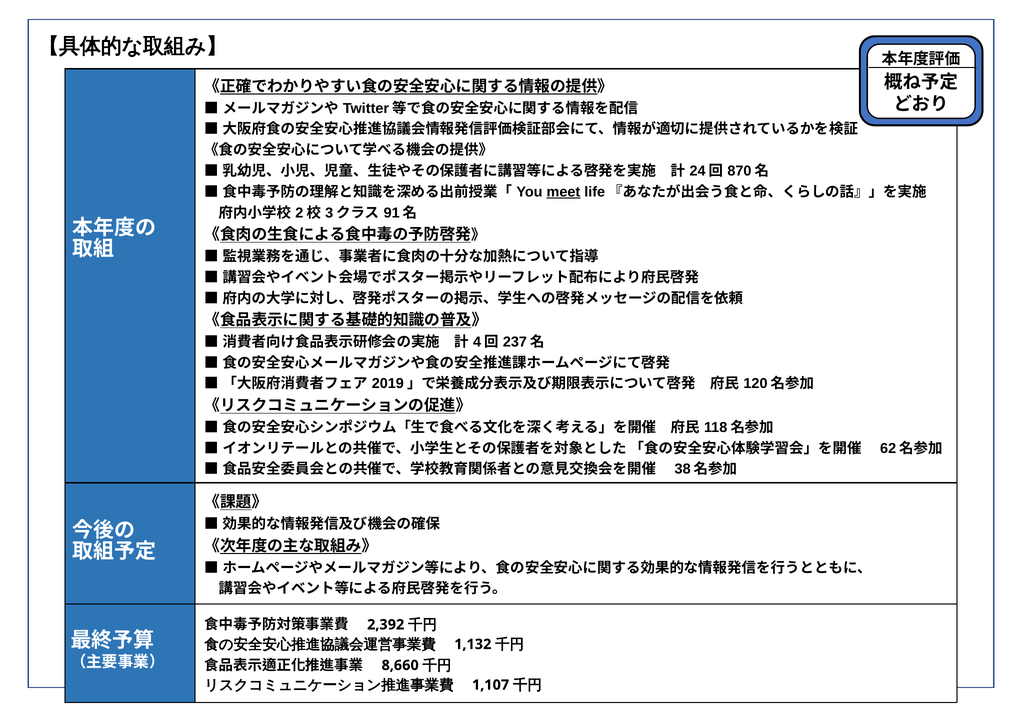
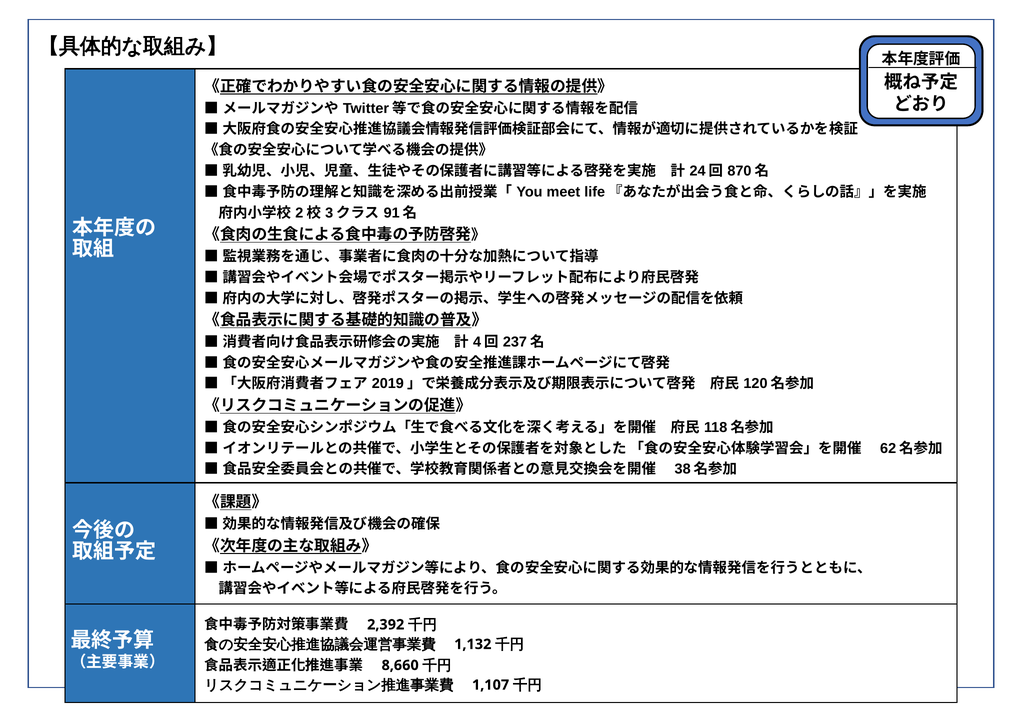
meet underline: present -> none
